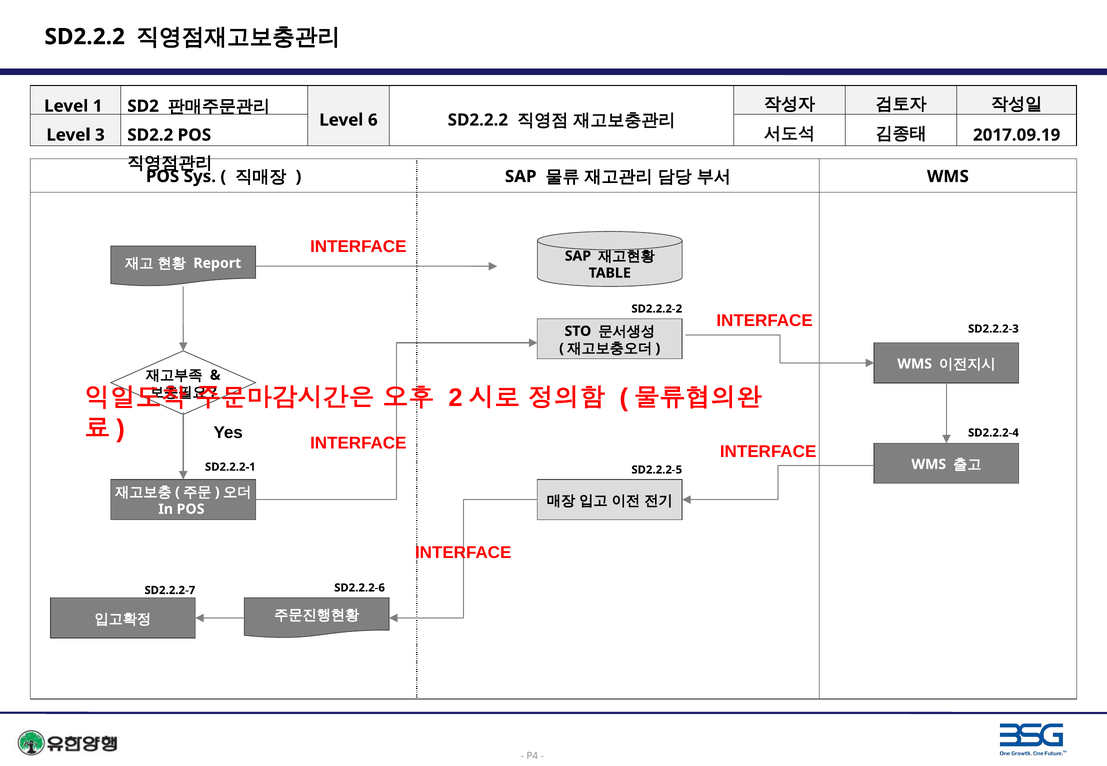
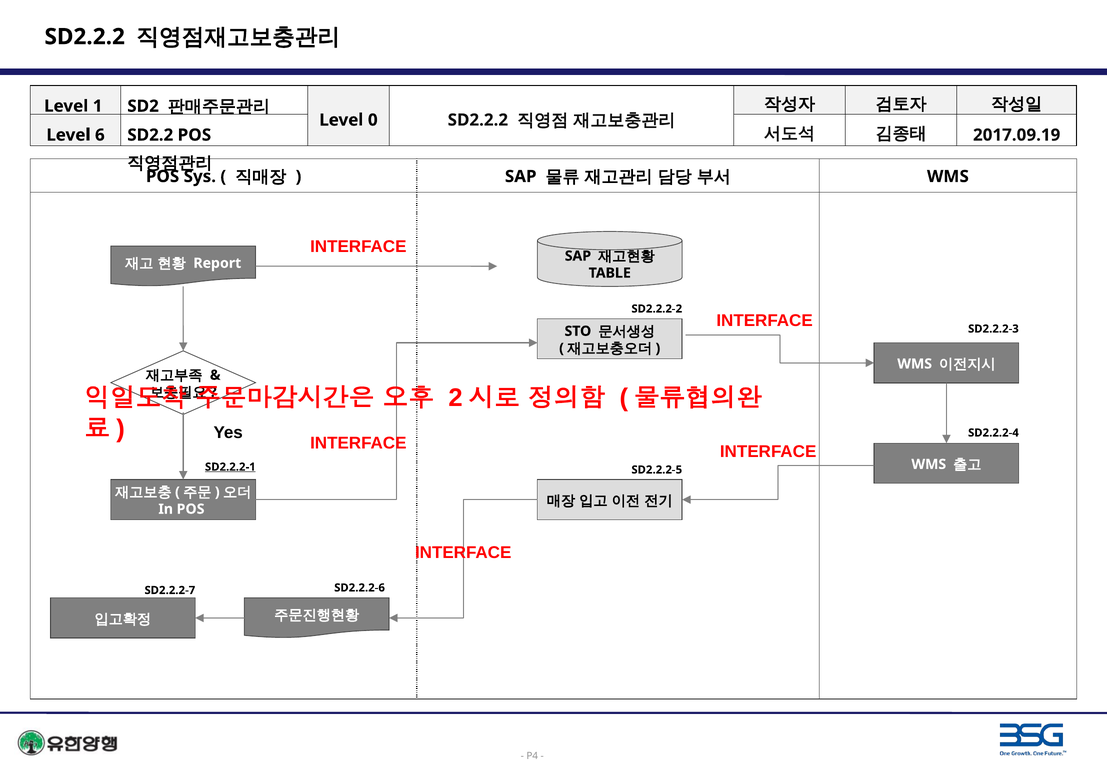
6: 6 -> 0
3: 3 -> 6
SD2.2.2-1 underline: none -> present
